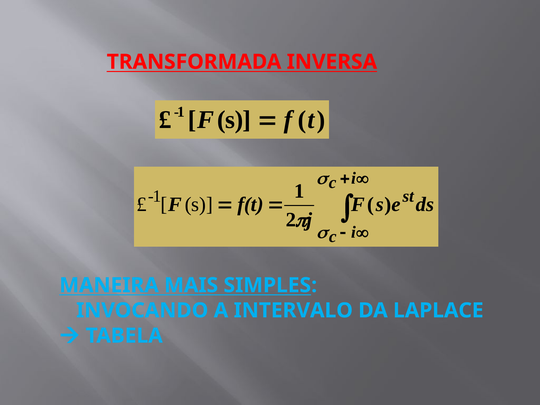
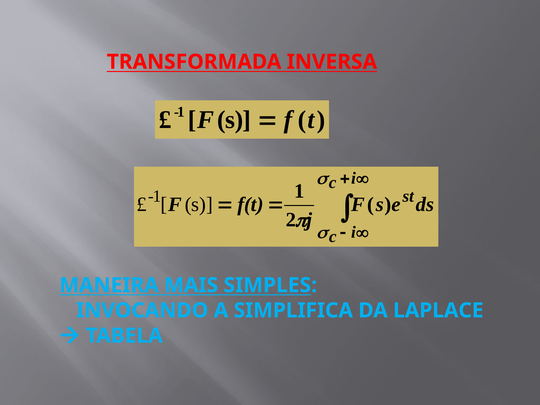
INTERVALO: INTERVALO -> SIMPLIFICA
